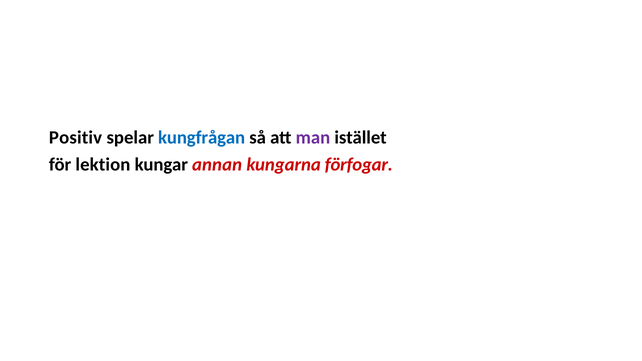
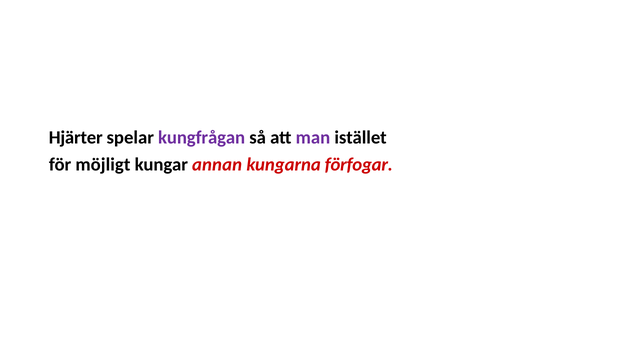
Positiv: Positiv -> Hjärter
kungfrågan colour: blue -> purple
lektion: lektion -> möjligt
